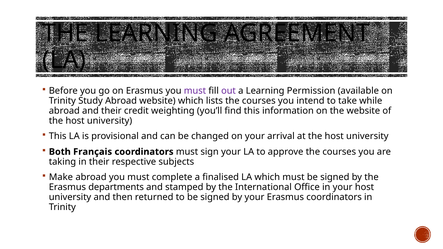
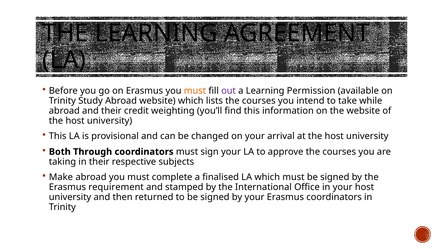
must at (195, 91) colour: purple -> orange
Français: Français -> Through
departments: departments -> requirement
